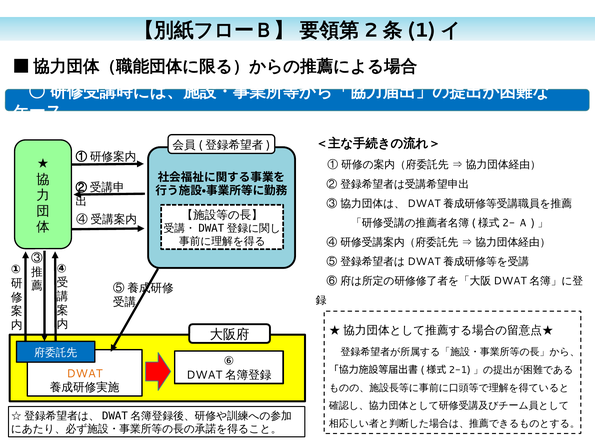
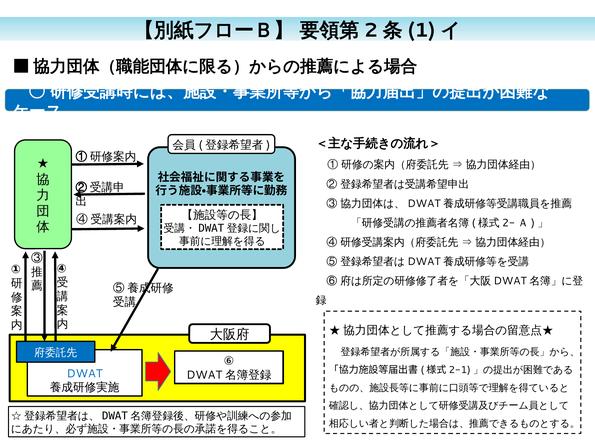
DWAT colour: orange -> blue
